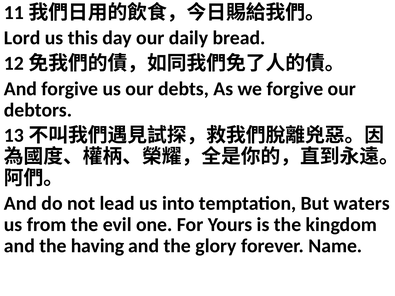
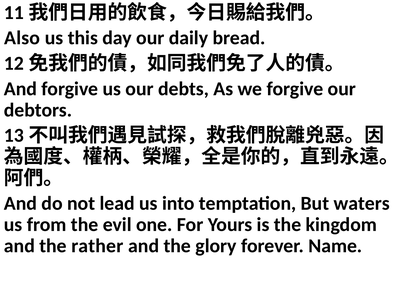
Lord: Lord -> Also
having: having -> rather
